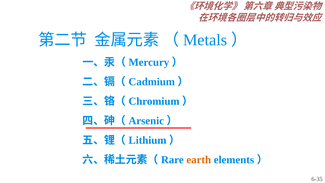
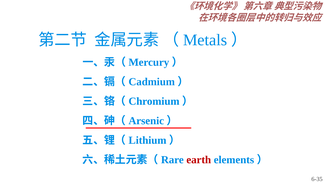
earth colour: orange -> red
